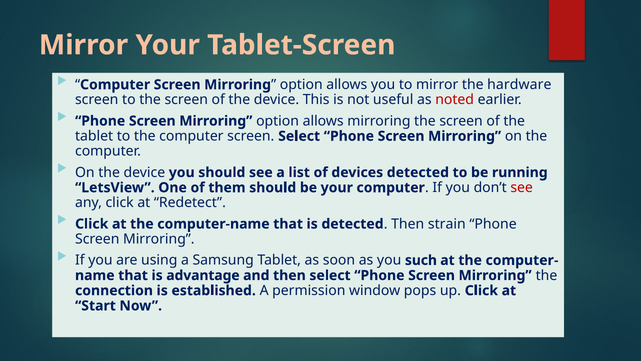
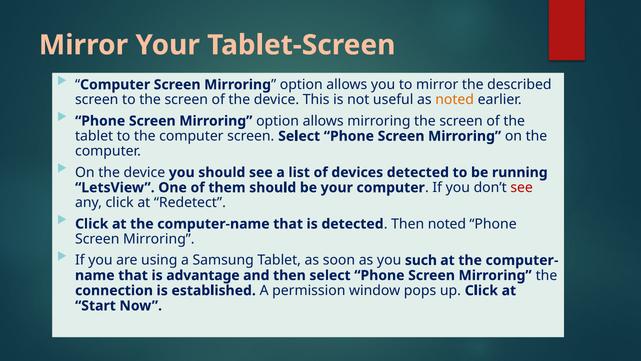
hardware: hardware -> described
noted at (455, 100) colour: red -> orange
Then strain: strain -> noted
